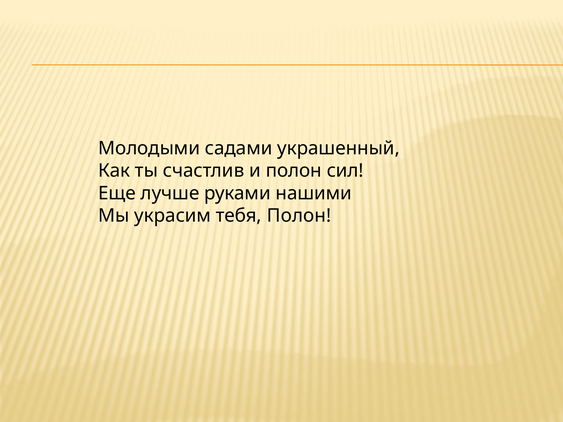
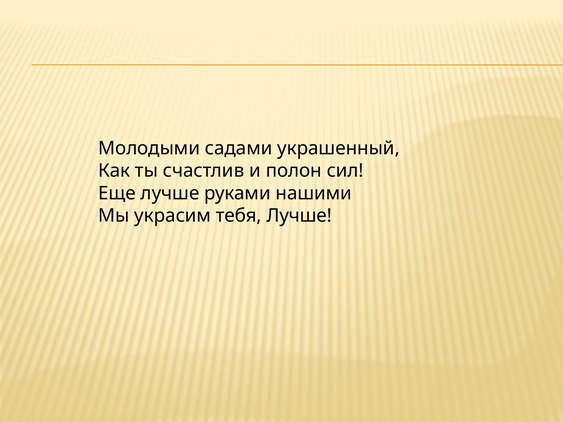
тебя Полон: Полон -> Лучше
